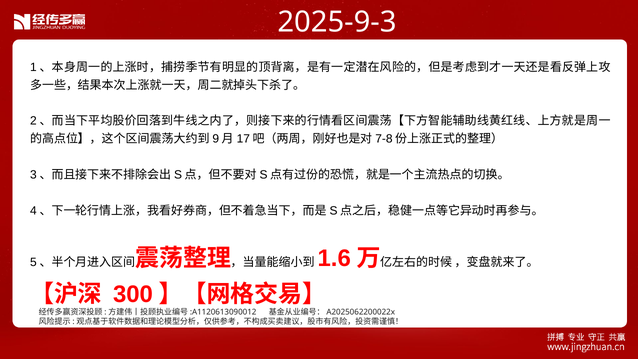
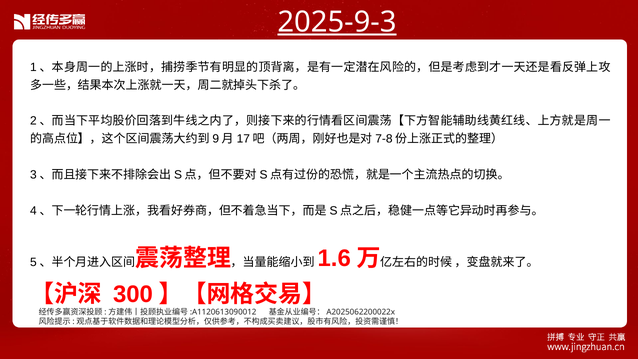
2025-9-3 underline: none -> present
